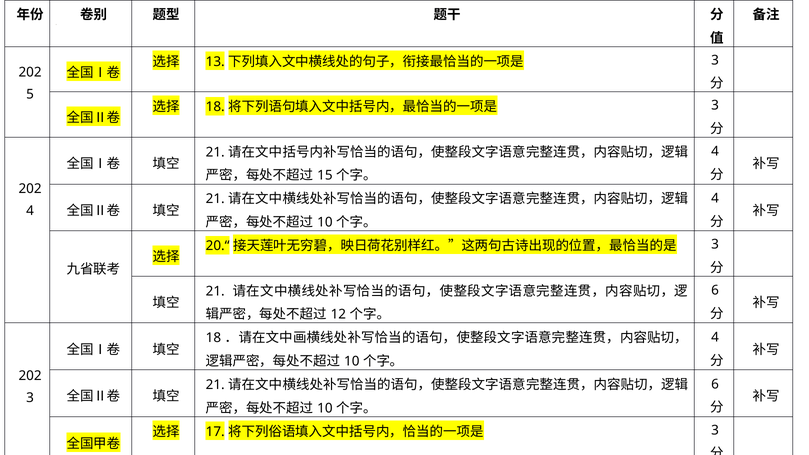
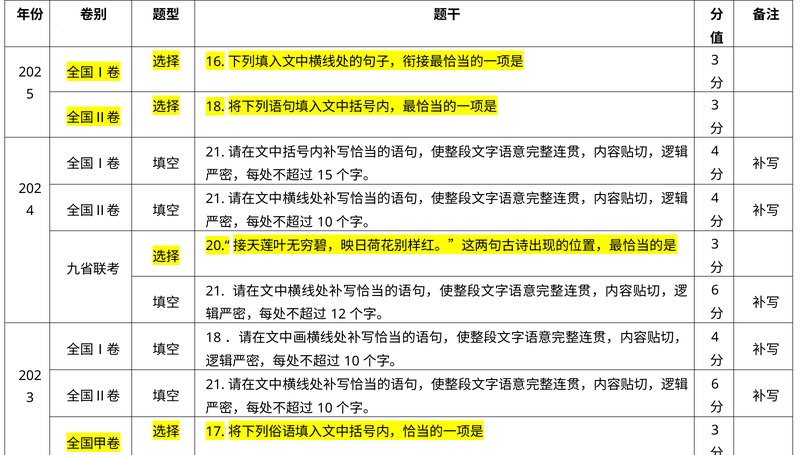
13: 13 -> 16
